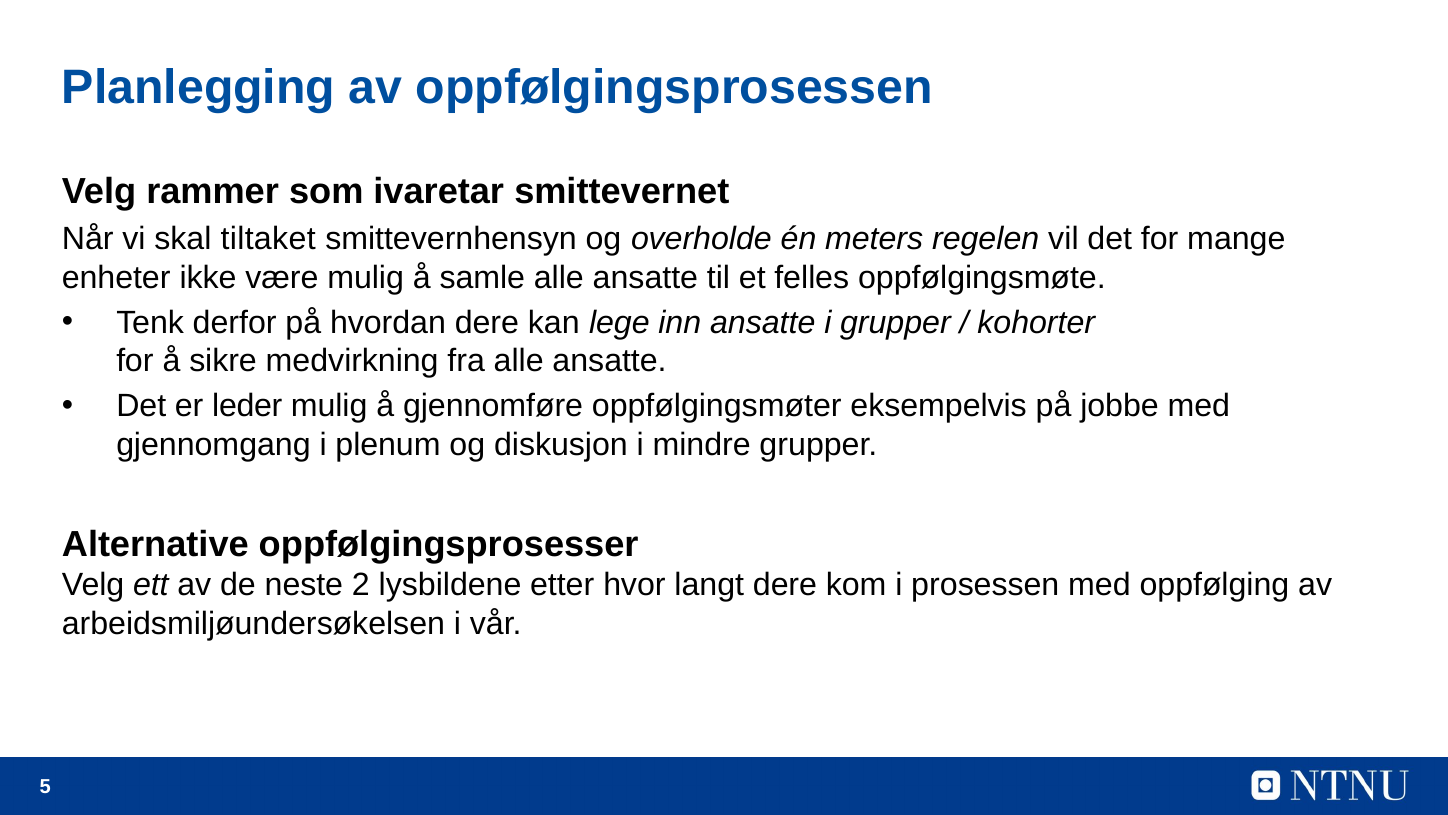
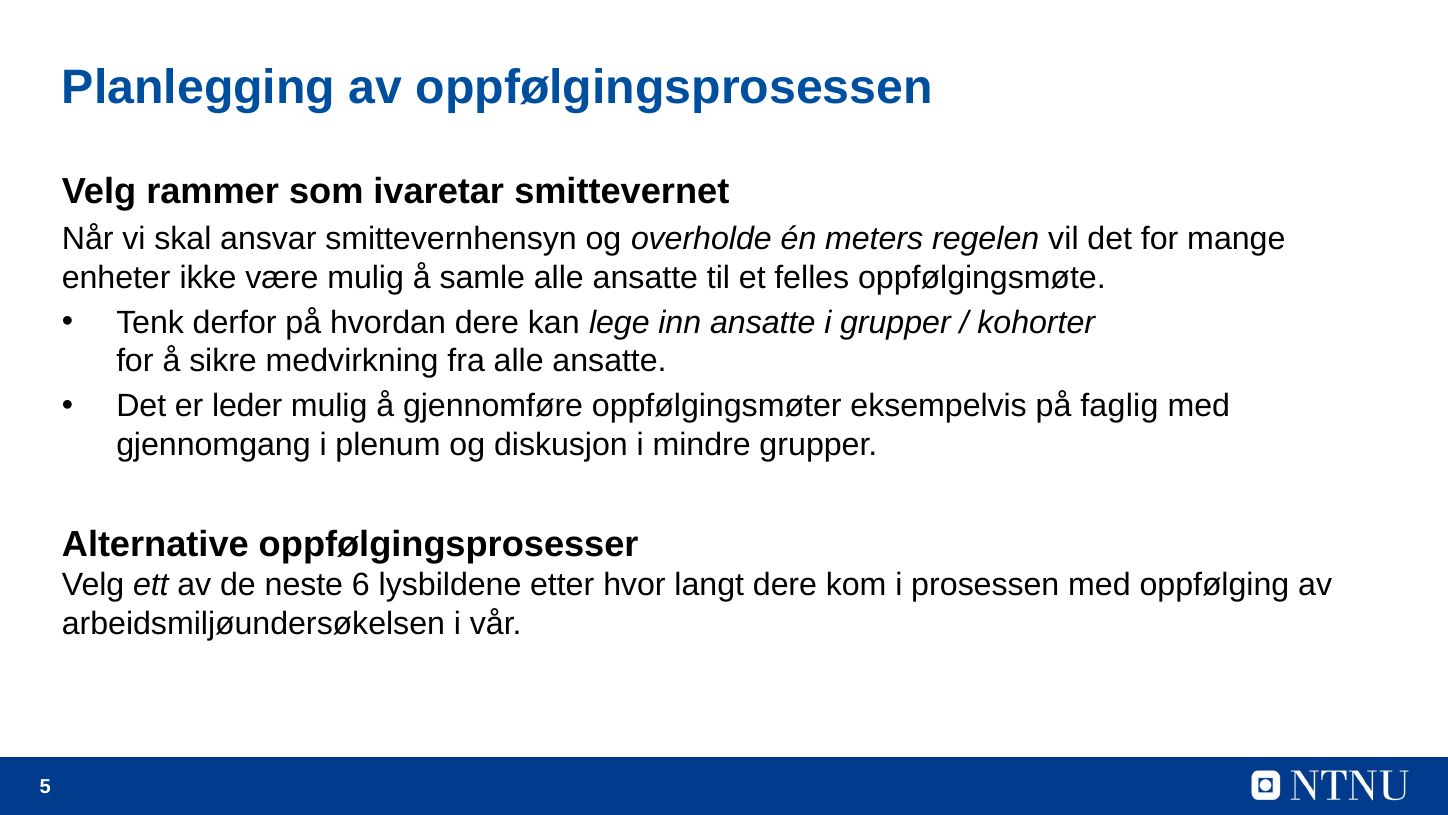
tiltaket: tiltaket -> ansvar
jobbe: jobbe -> faglig
2: 2 -> 6
